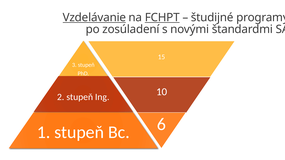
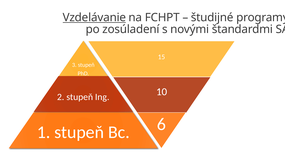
FCHPT underline: present -> none
